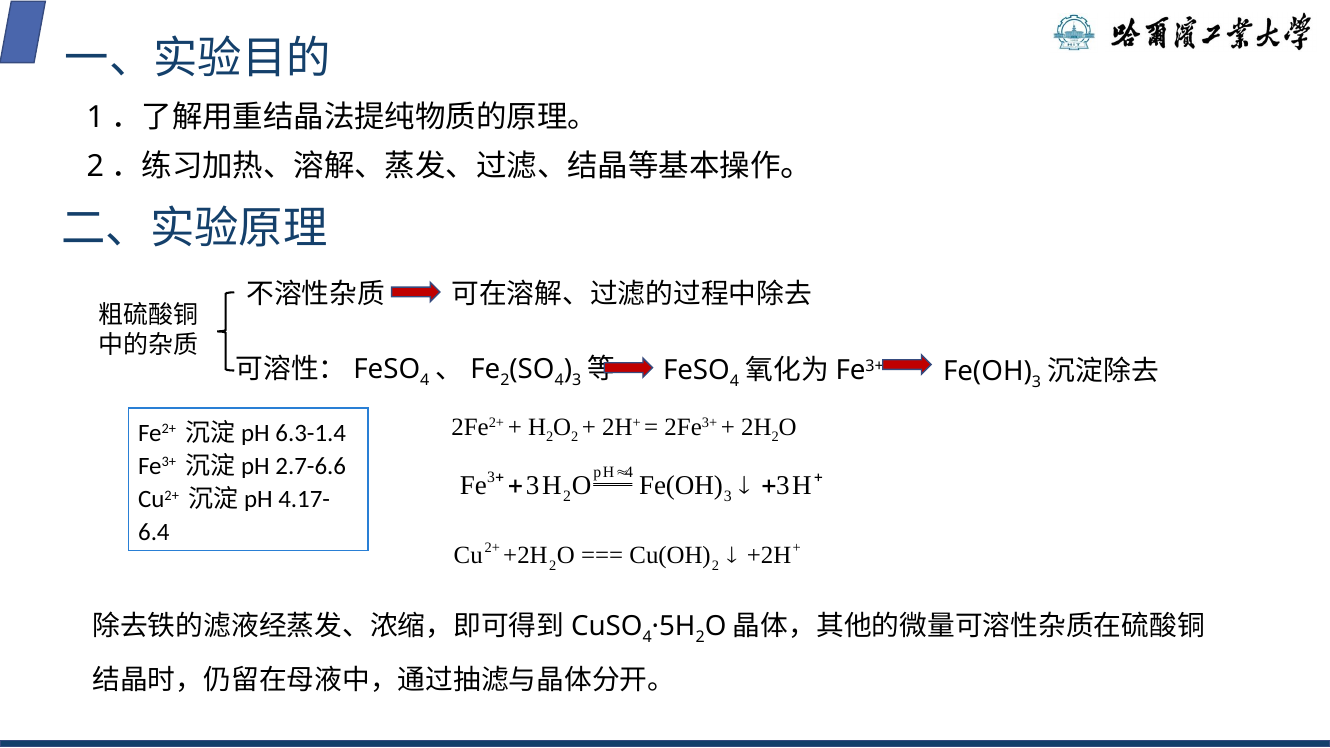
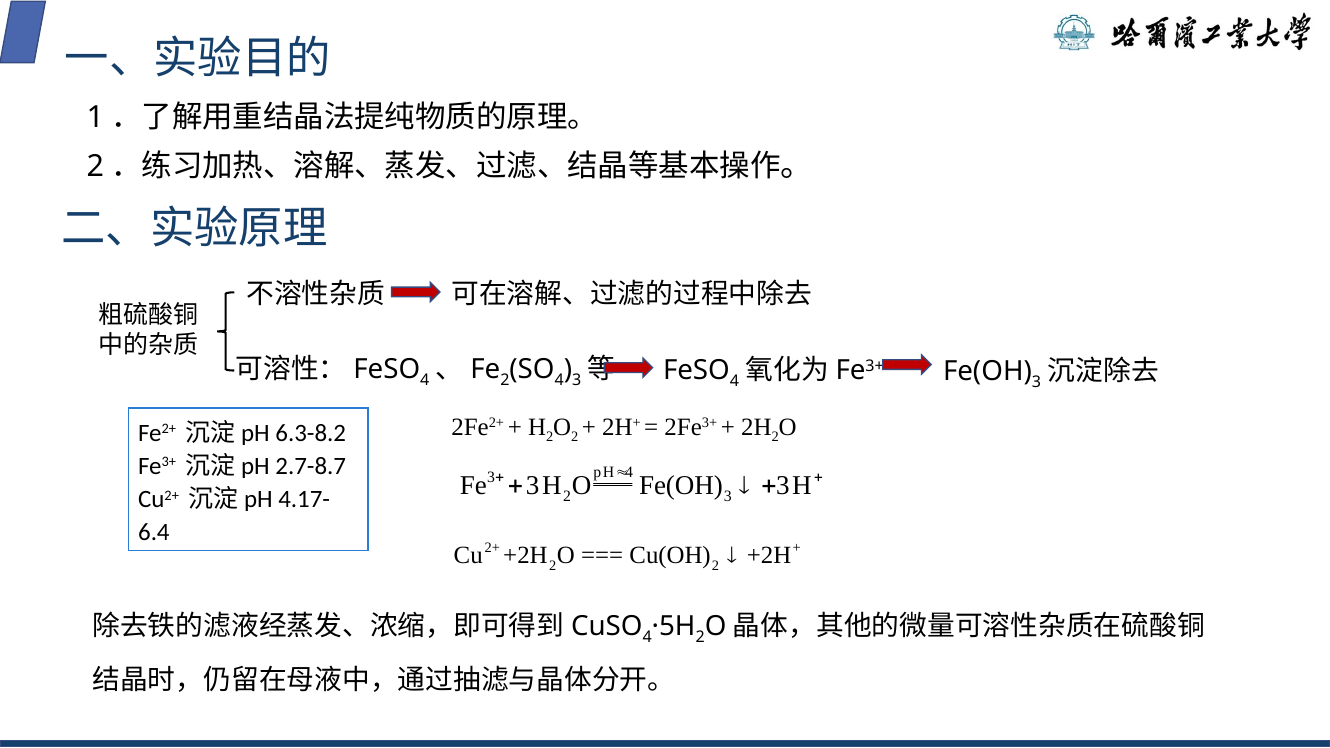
6.3-1.4: 6.3-1.4 -> 6.3-8.2
2.7-6.6: 2.7-6.6 -> 2.7-8.7
